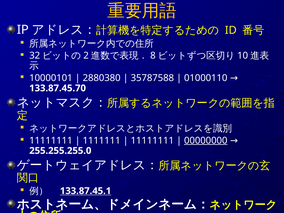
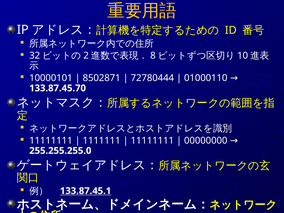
2880380: 2880380 -> 8502871
35787588: 35787588 -> 72780444
00000000 underline: present -> none
